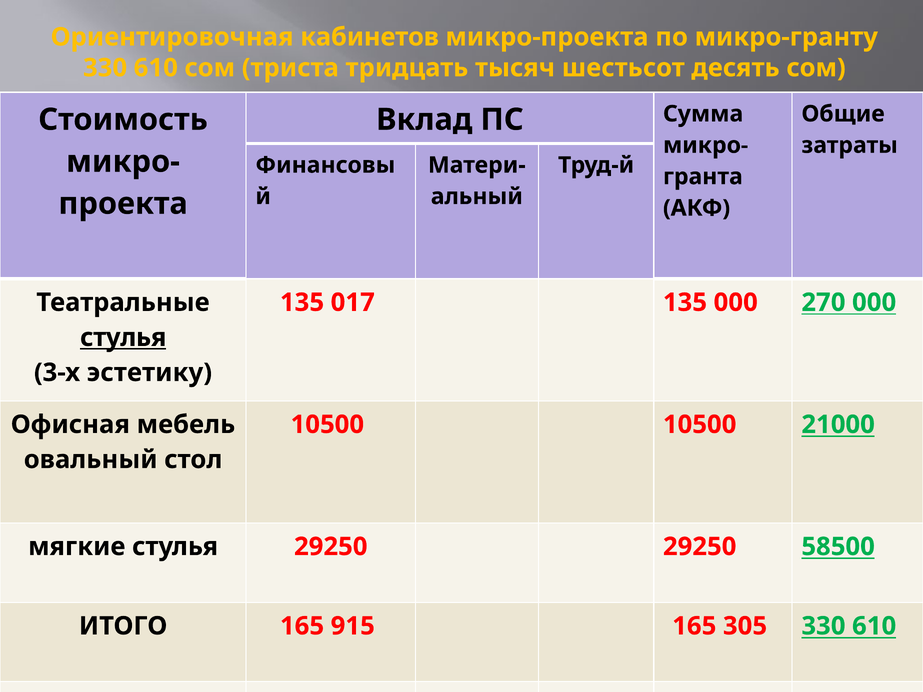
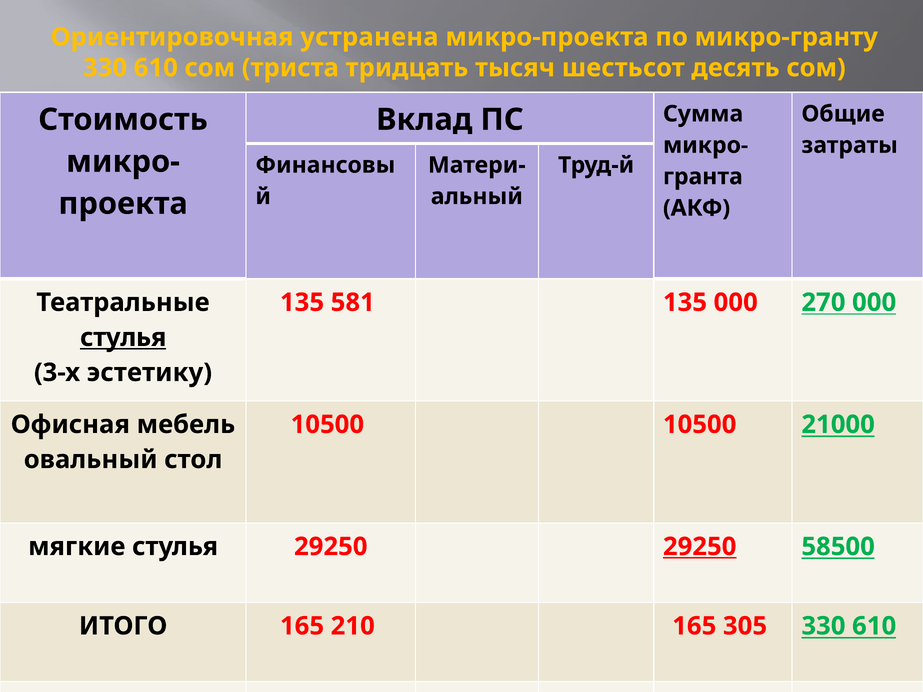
кабинетов: кабинетов -> устранена
017: 017 -> 581
29250 at (700, 547) underline: none -> present
915: 915 -> 210
